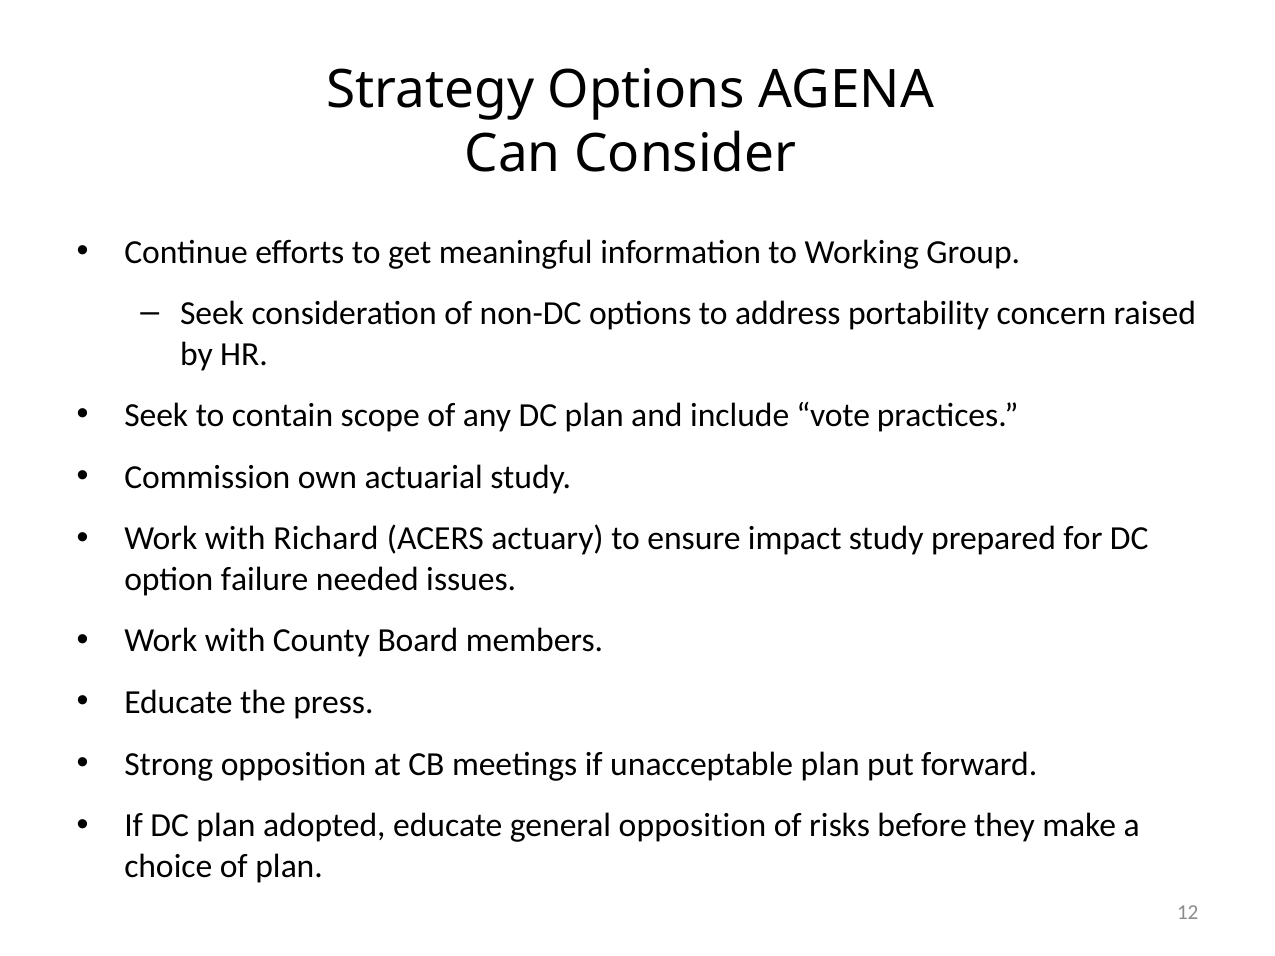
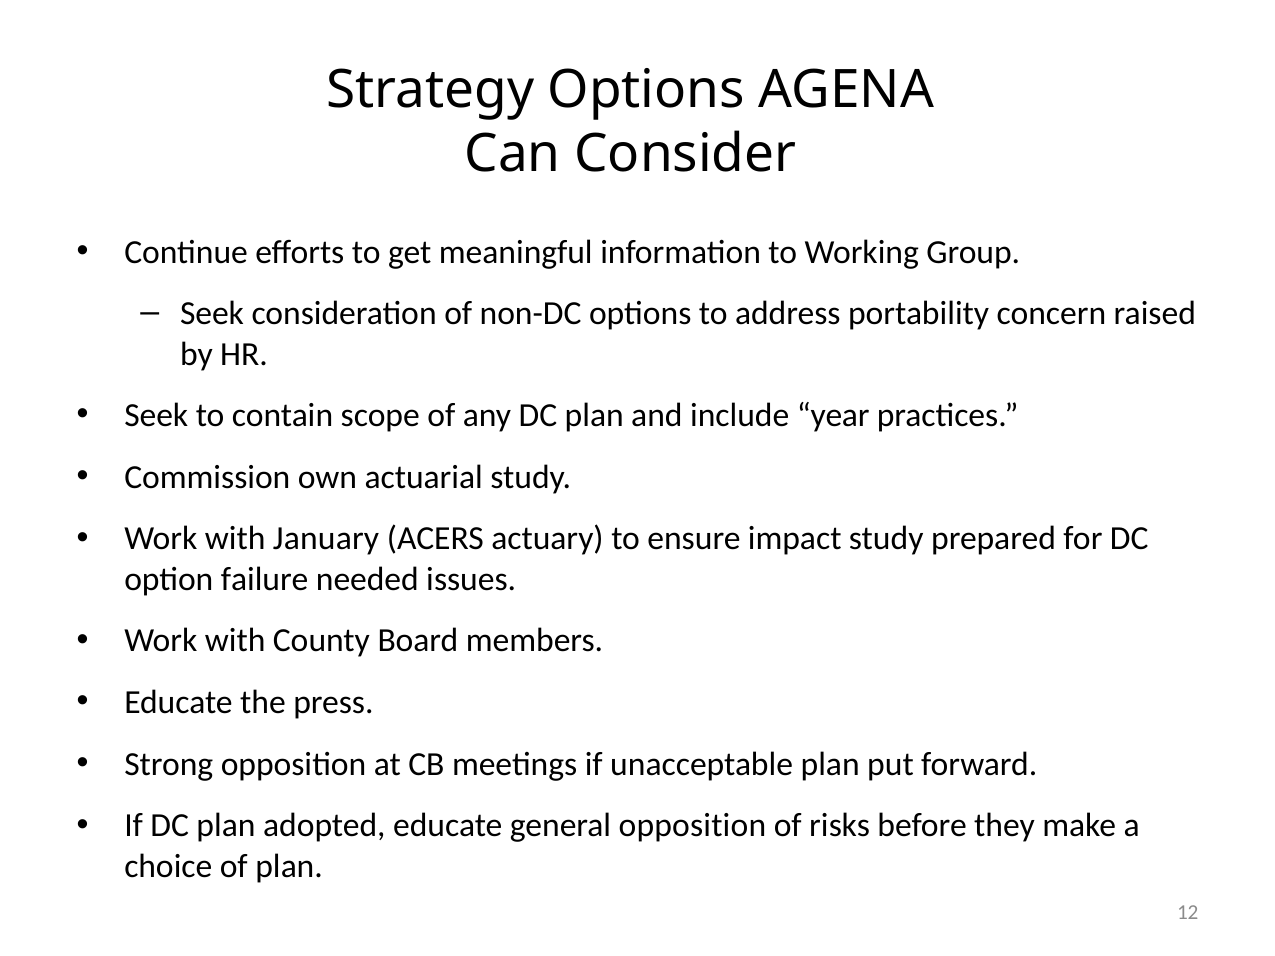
vote: vote -> year
Richard: Richard -> January
